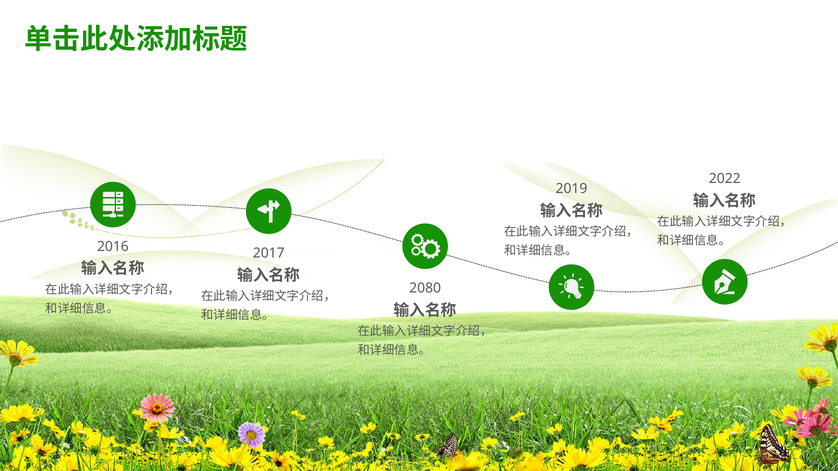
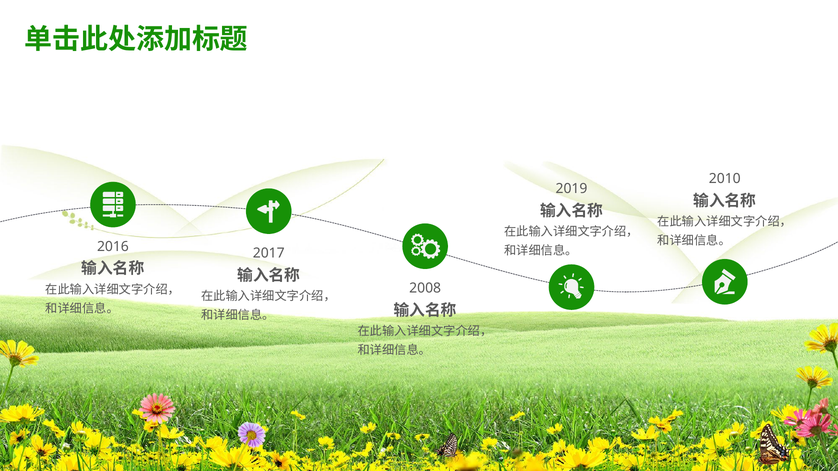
2022: 2022 -> 2010
2080: 2080 -> 2008
